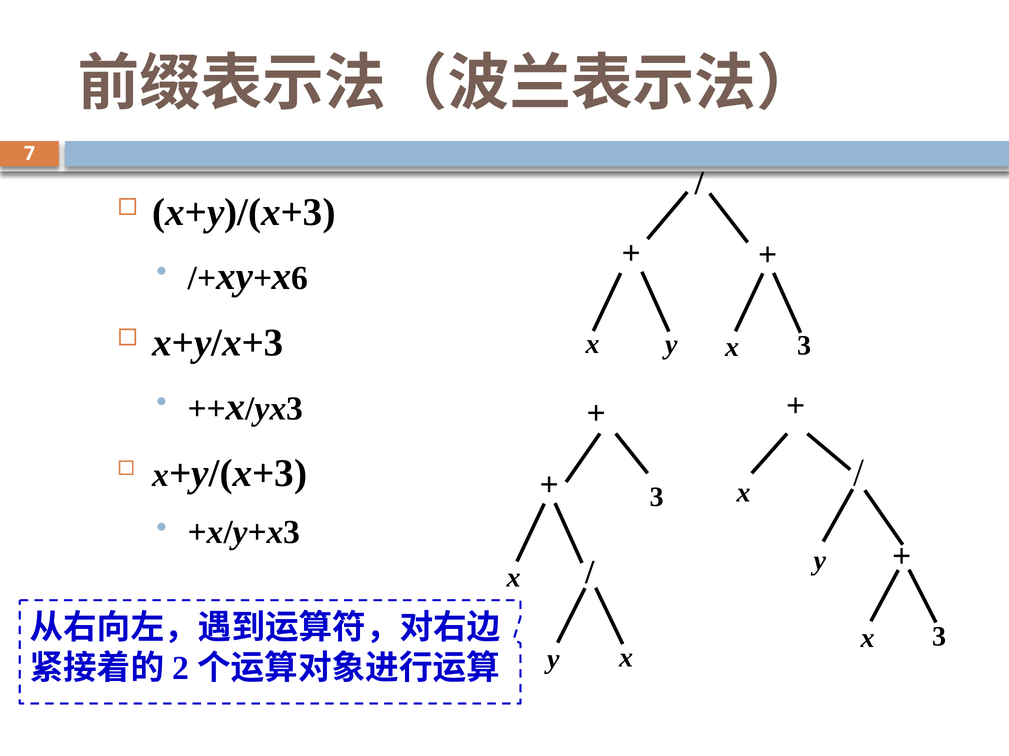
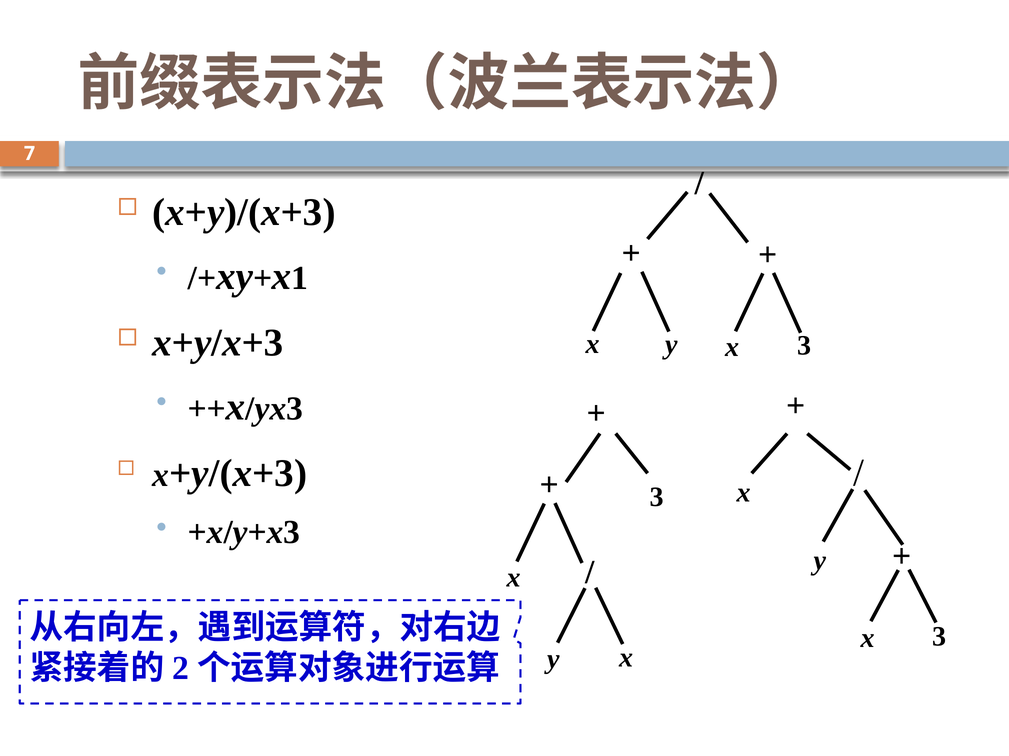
6: 6 -> 1
